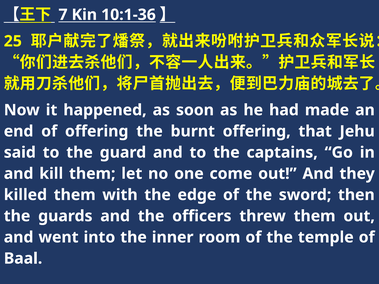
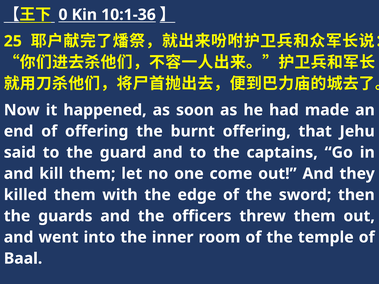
7: 7 -> 0
